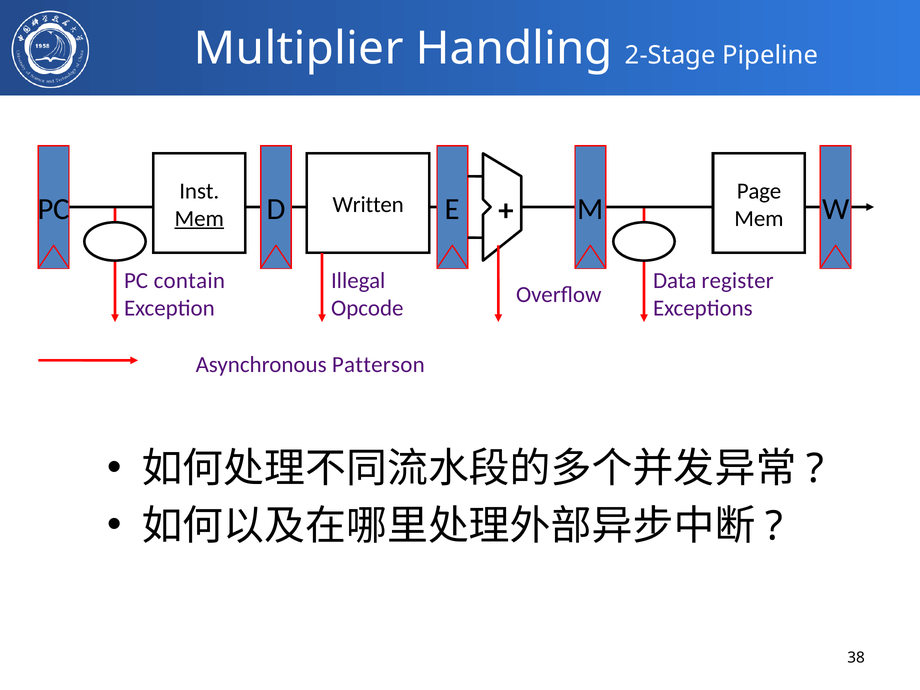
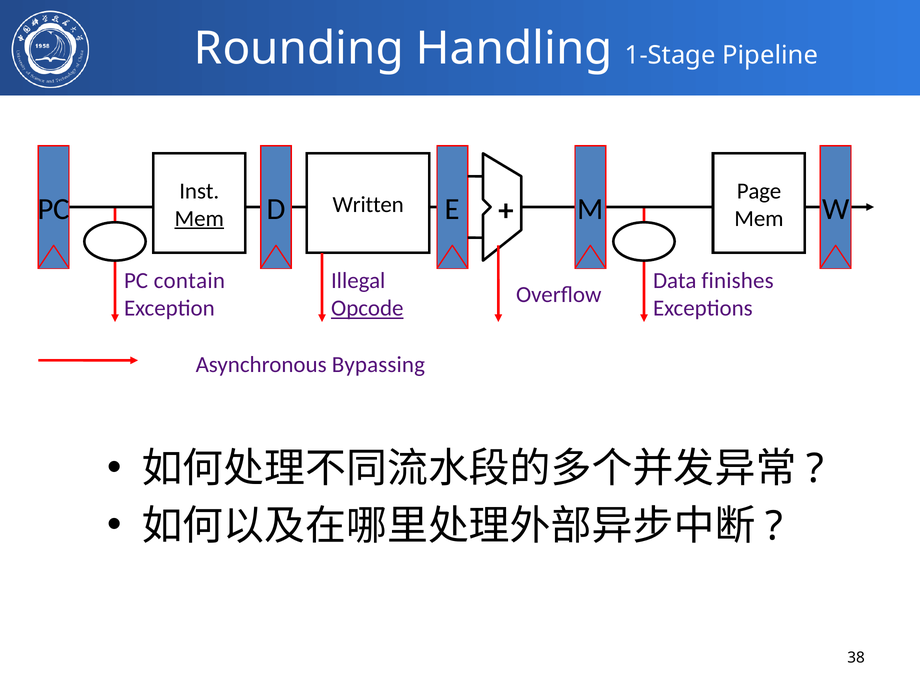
Multiplier: Multiplier -> Rounding
2-Stage: 2-Stage -> 1-Stage
register: register -> finishes
Opcode underline: none -> present
Patterson: Patterson -> Bypassing
